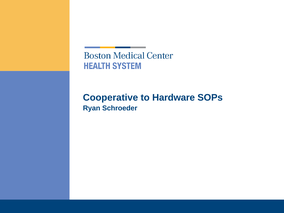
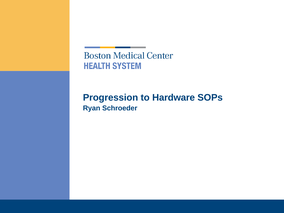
Cooperative: Cooperative -> Progression
